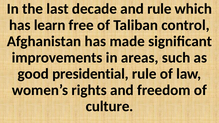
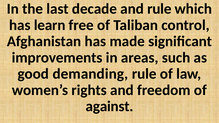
presidential: presidential -> demanding
culture: culture -> against
